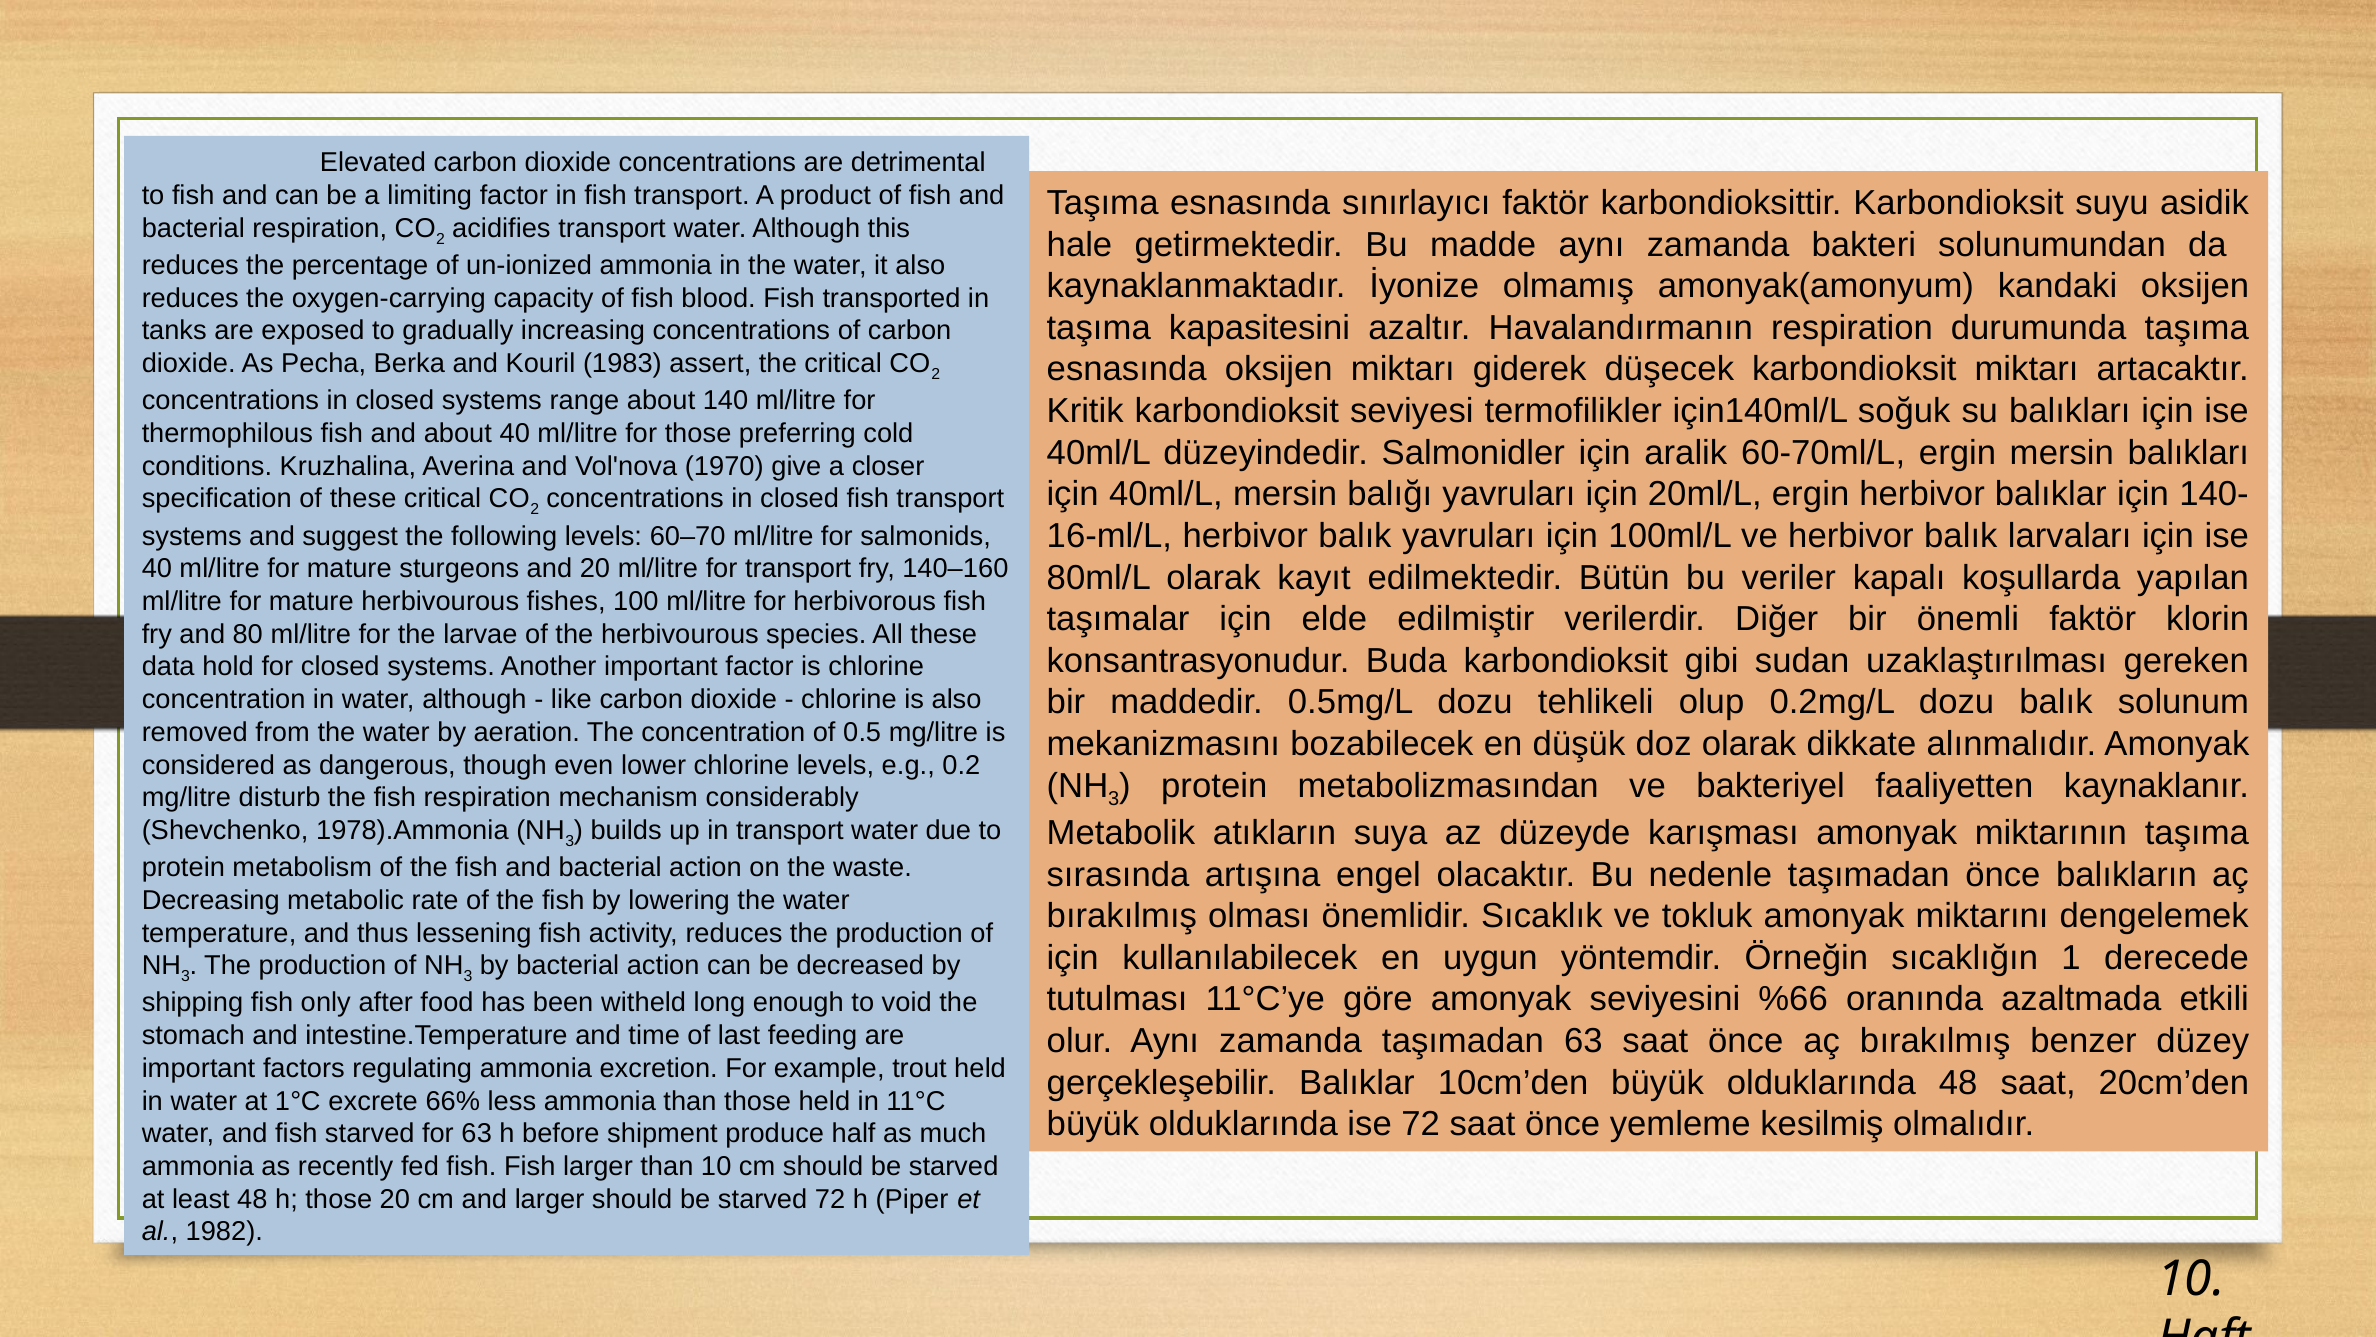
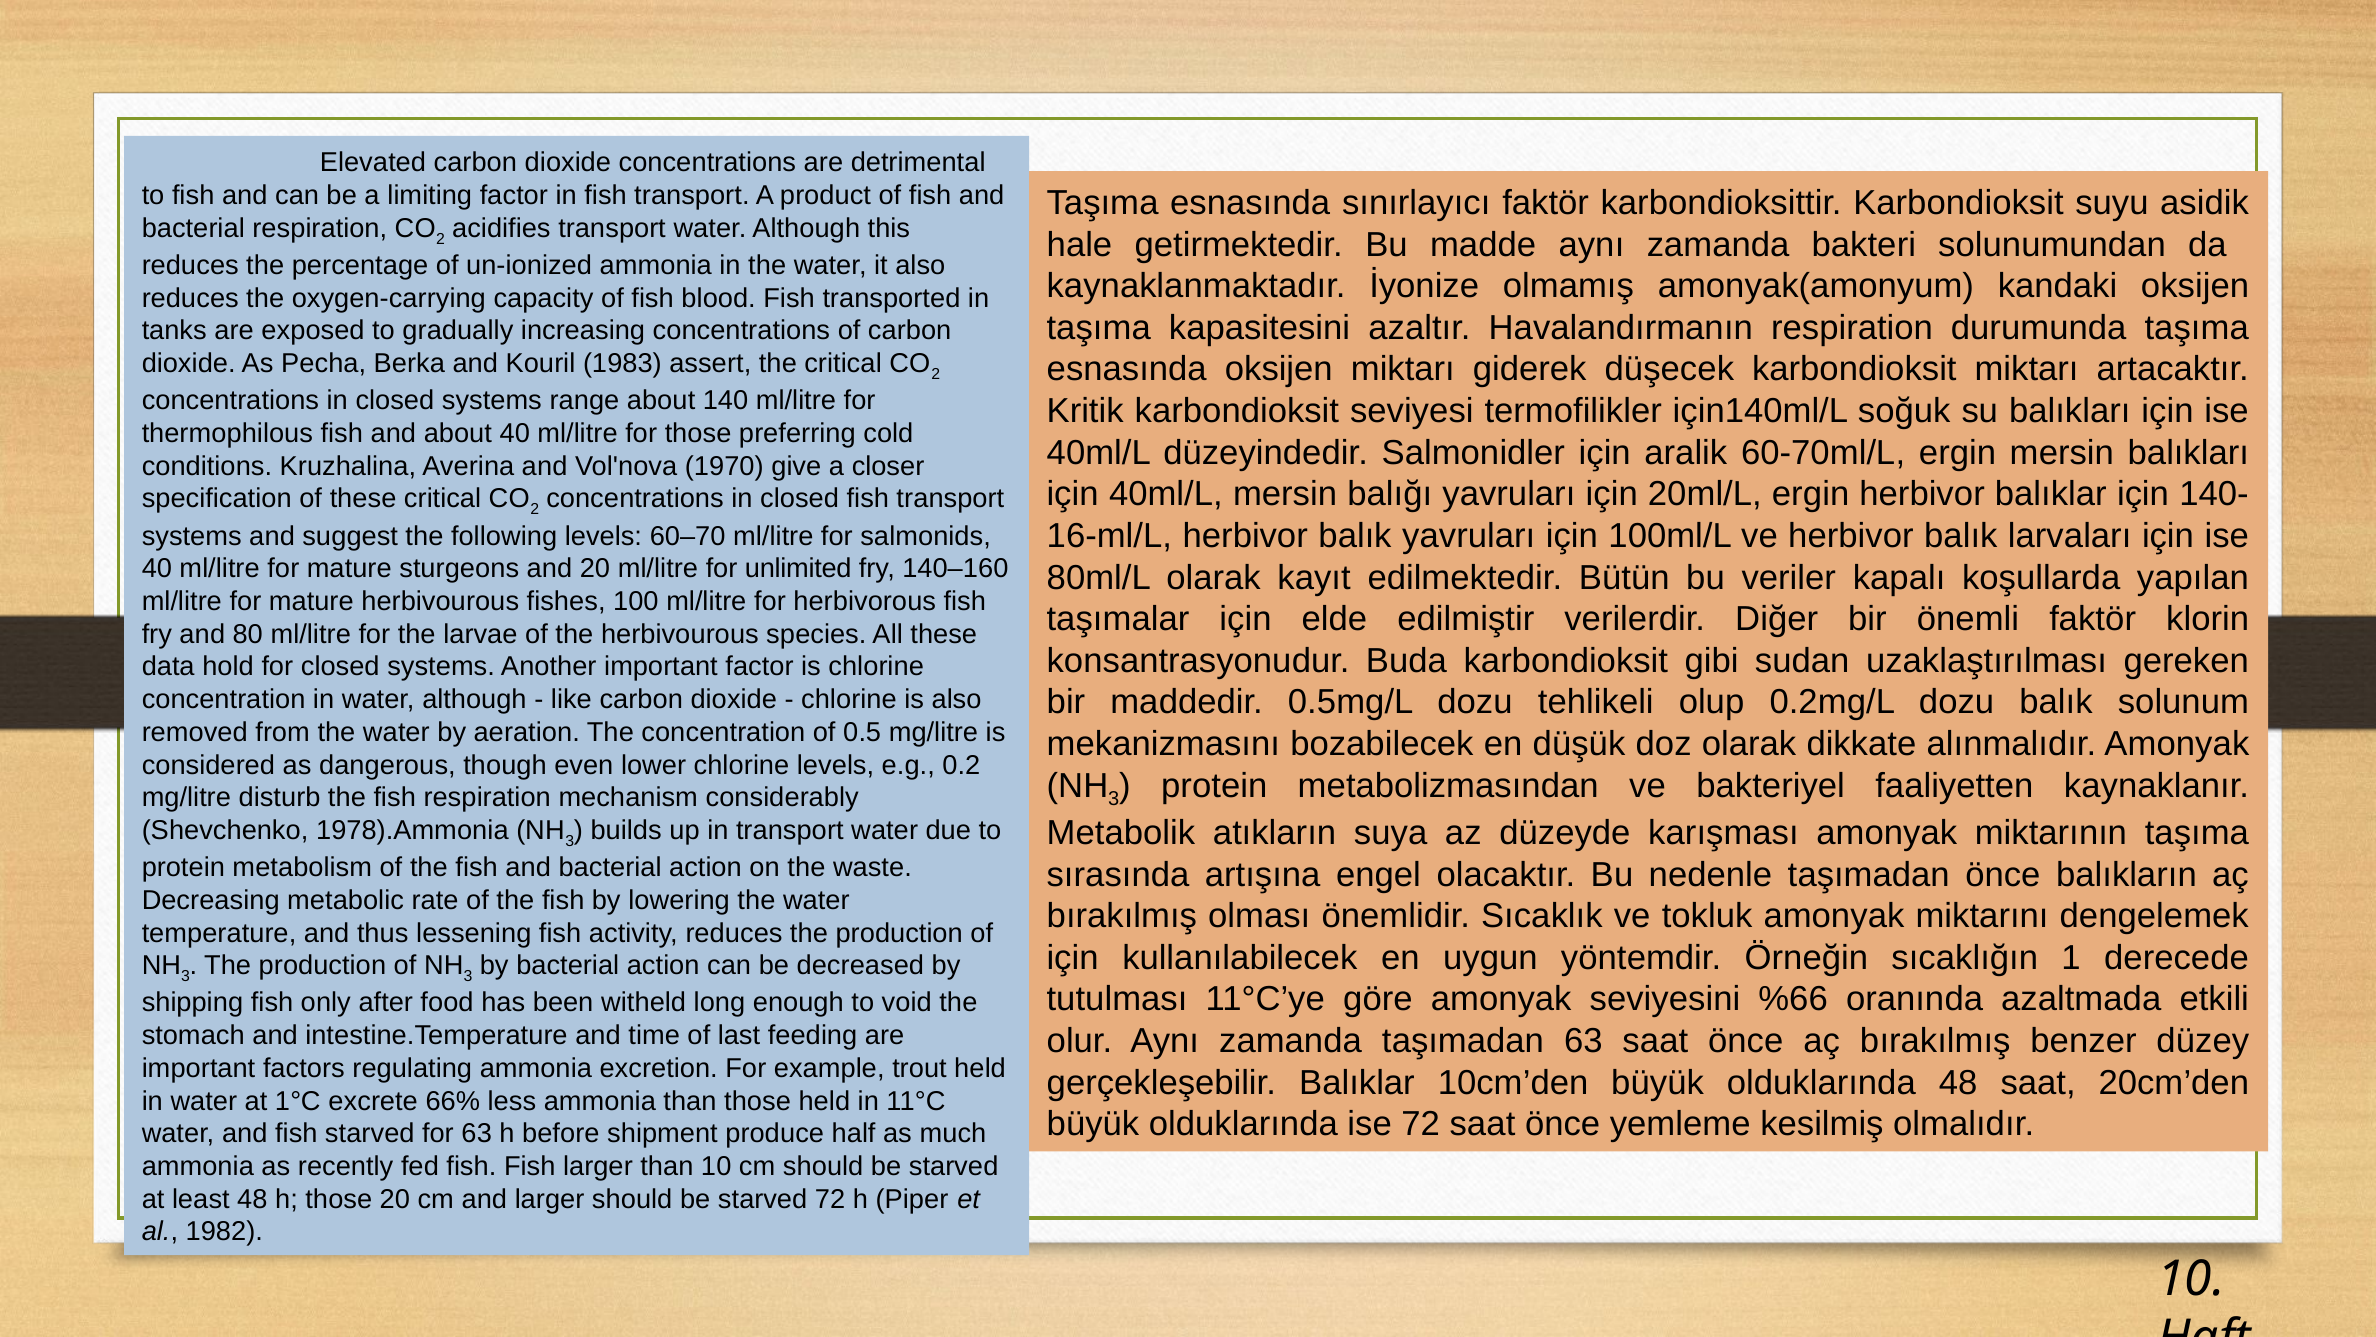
for transport: transport -> unlimited
